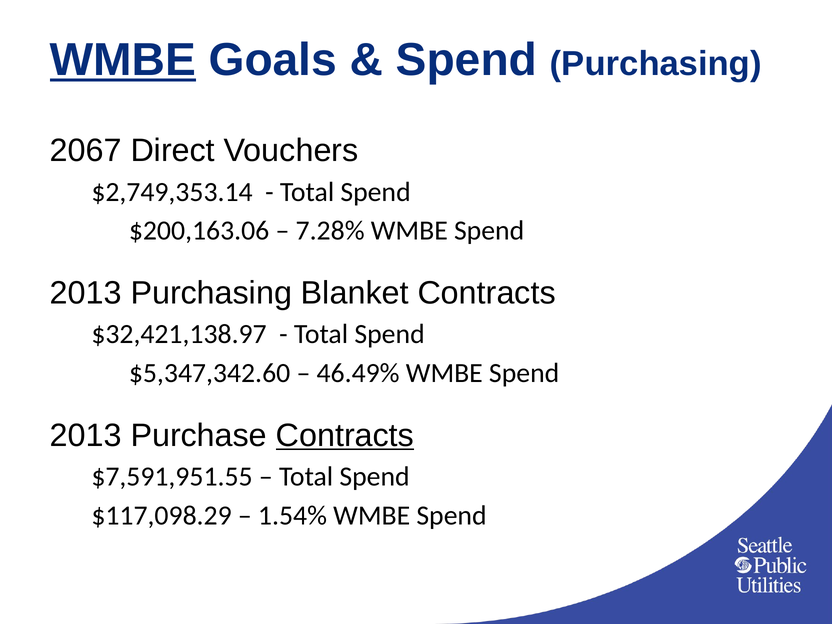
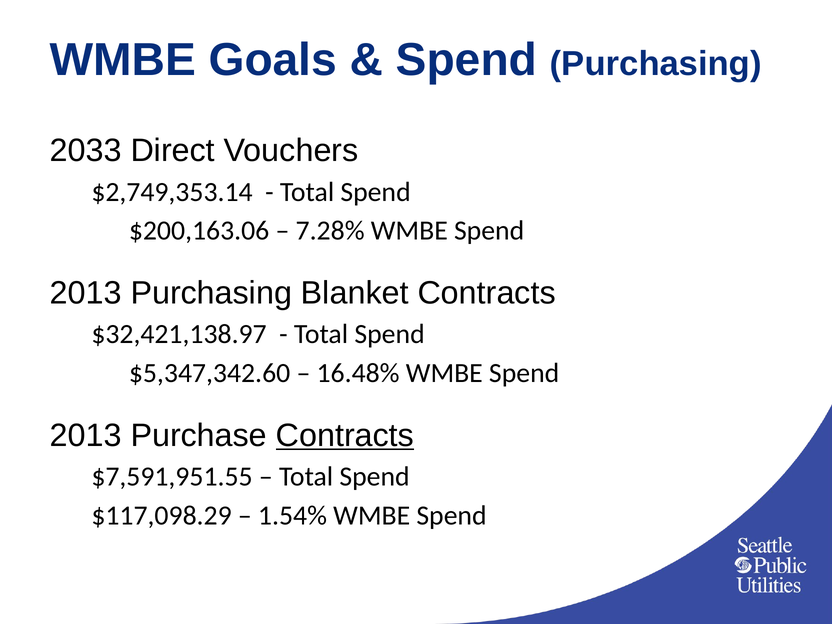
WMBE at (123, 60) underline: present -> none
2067: 2067 -> 2033
46.49%: 46.49% -> 16.48%
